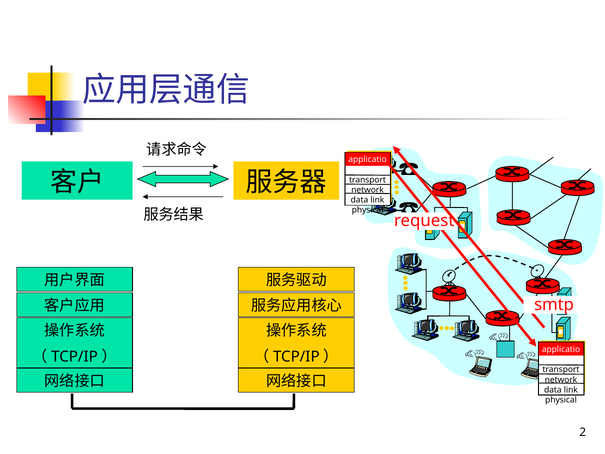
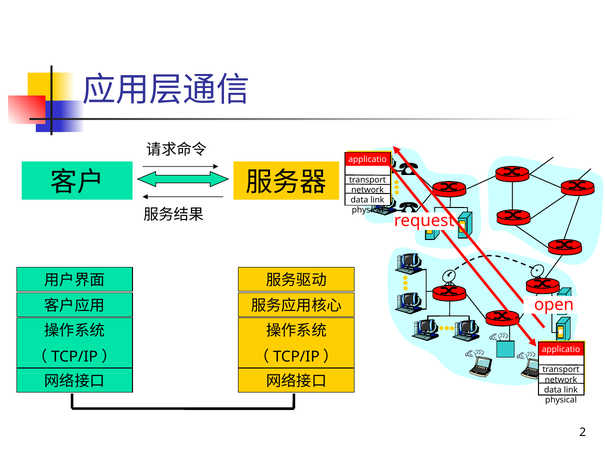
smtp: smtp -> open
